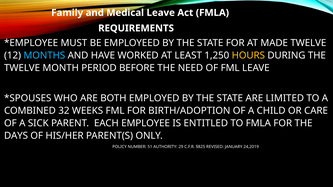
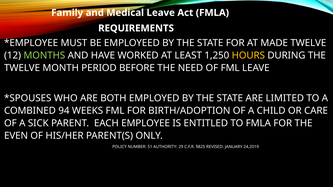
MONTHS colour: light blue -> light green
32: 32 -> 94
DAYS: DAYS -> EVEN
